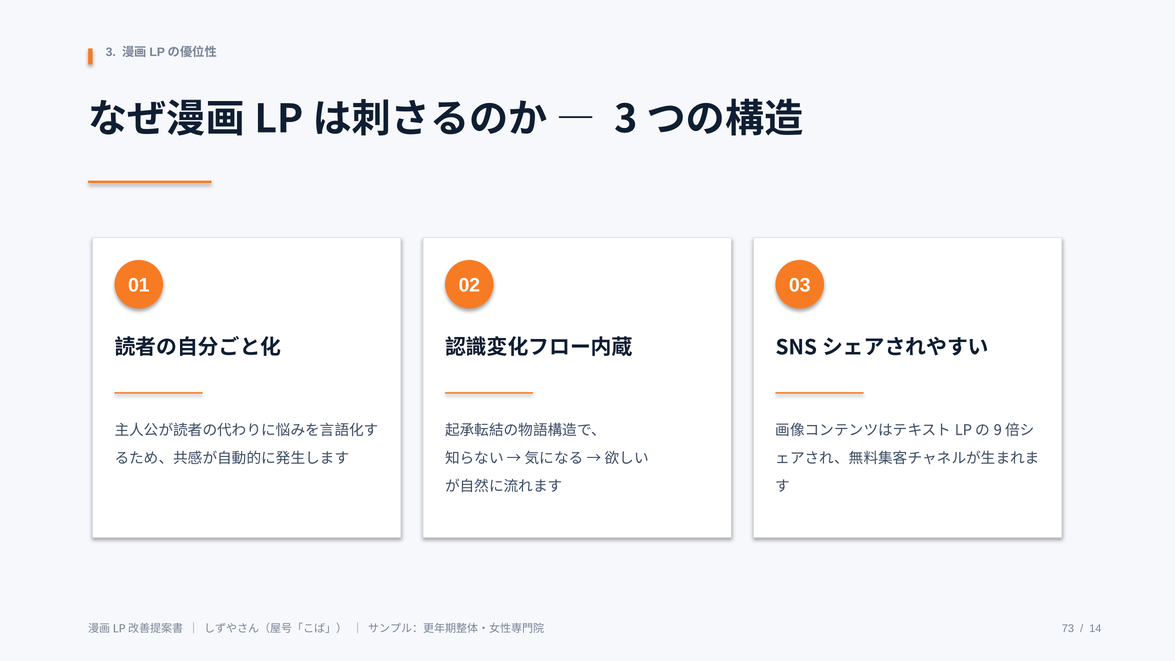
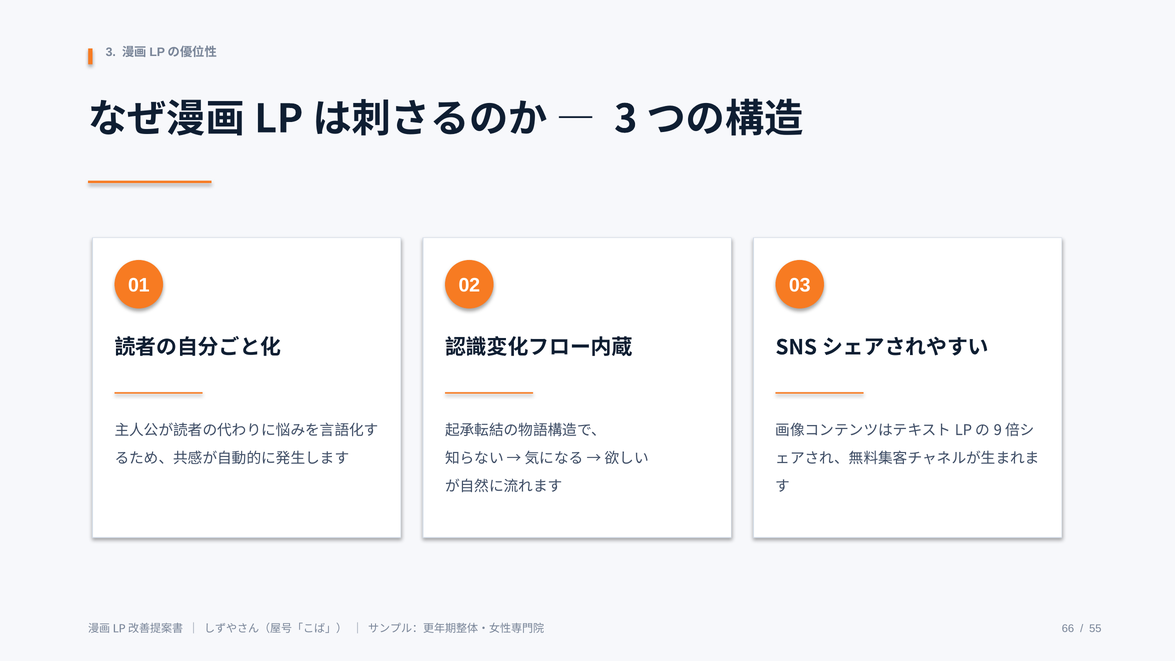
73: 73 -> 66
14: 14 -> 55
